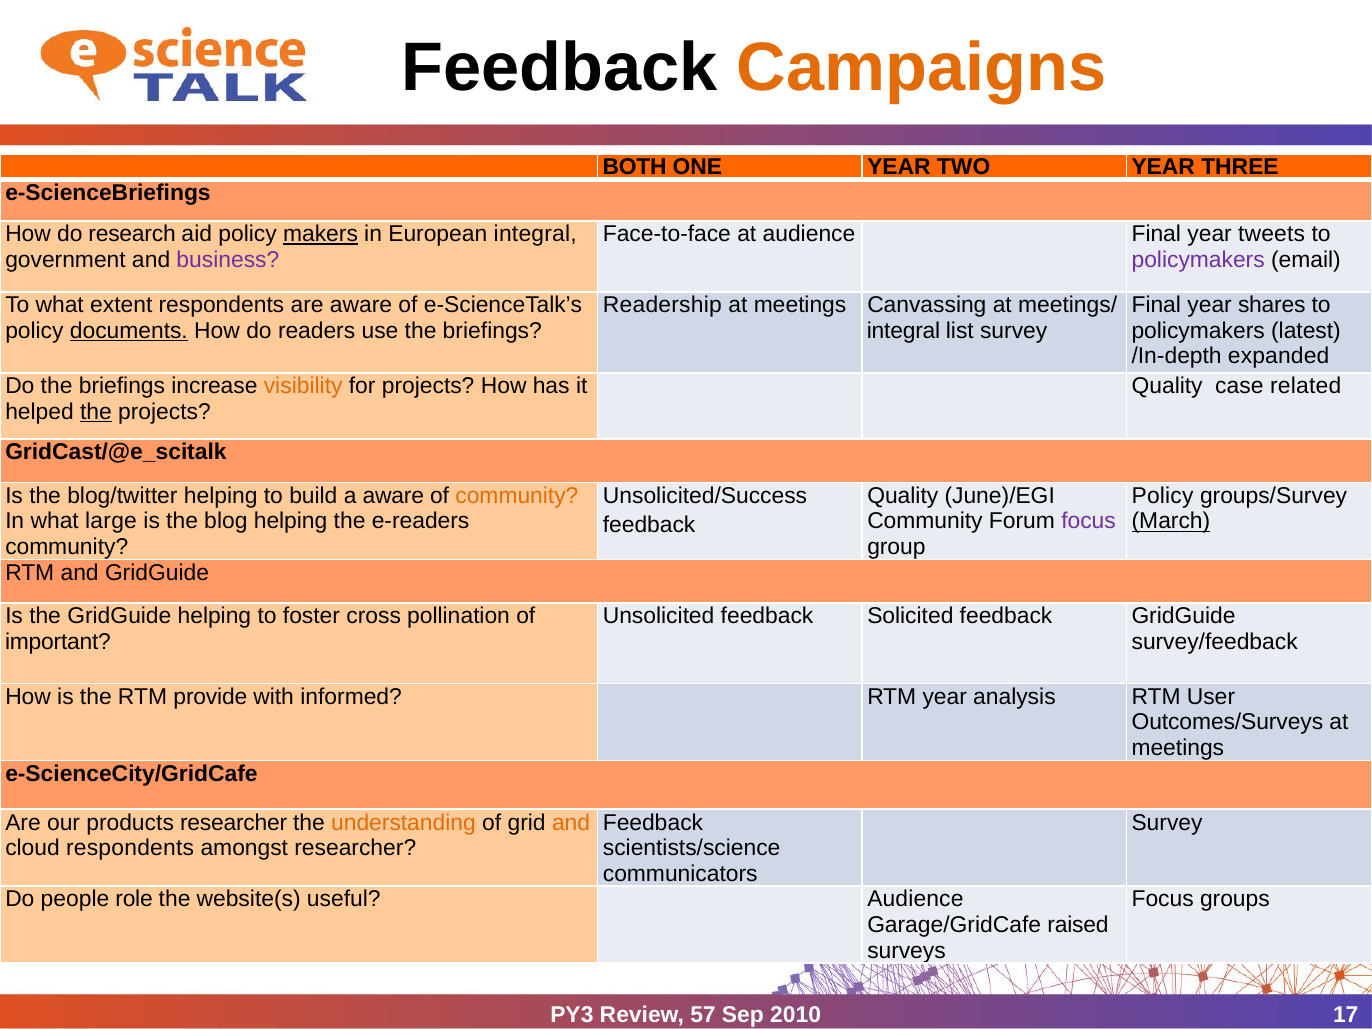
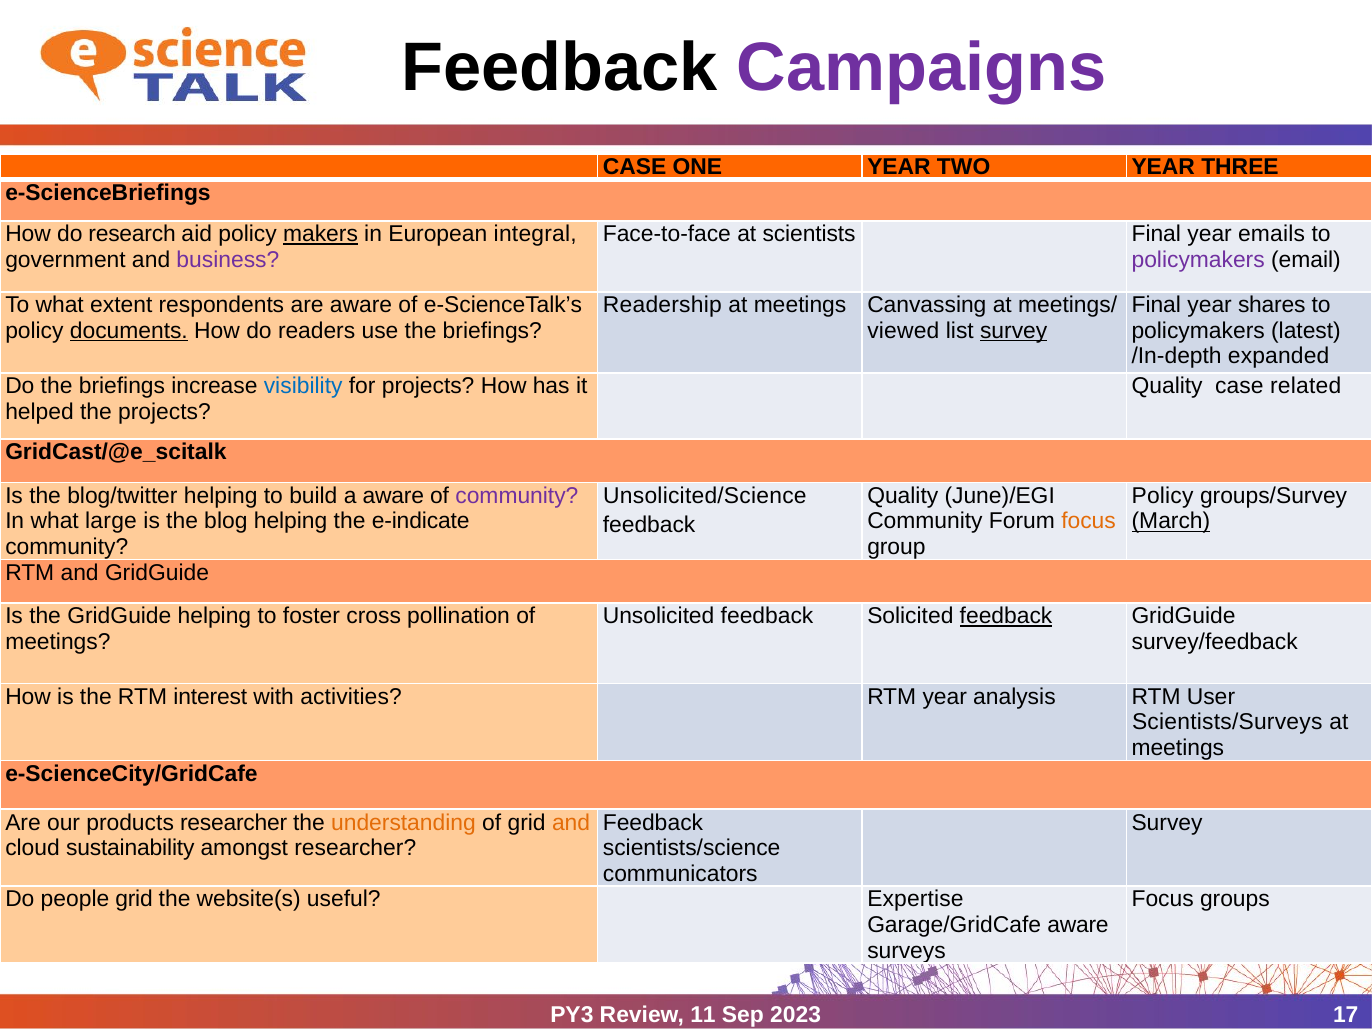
Campaigns colour: orange -> purple
BOTH at (635, 167): BOTH -> CASE
at audience: audience -> scientists
tweets: tweets -> emails
integral at (904, 331): integral -> viewed
survey at (1014, 331) underline: none -> present
visibility colour: orange -> blue
the at (96, 412) underline: present -> none
community at (517, 496) colour: orange -> purple
Unsolicited/Success: Unsolicited/Success -> Unsolicited/Science
e-readers: e-readers -> e-indicate
focus at (1089, 521) colour: purple -> orange
feedback at (1006, 616) underline: none -> present
important at (58, 642): important -> meetings
provide: provide -> interest
informed: informed -> activities
Outcomes/Surveys: Outcomes/Surveys -> Scientists/Surveys
cloud respondents: respondents -> sustainability
people role: role -> grid
useful Audience: Audience -> Expertise
Garage/GridCafe raised: raised -> aware
57: 57 -> 11
2010: 2010 -> 2023
